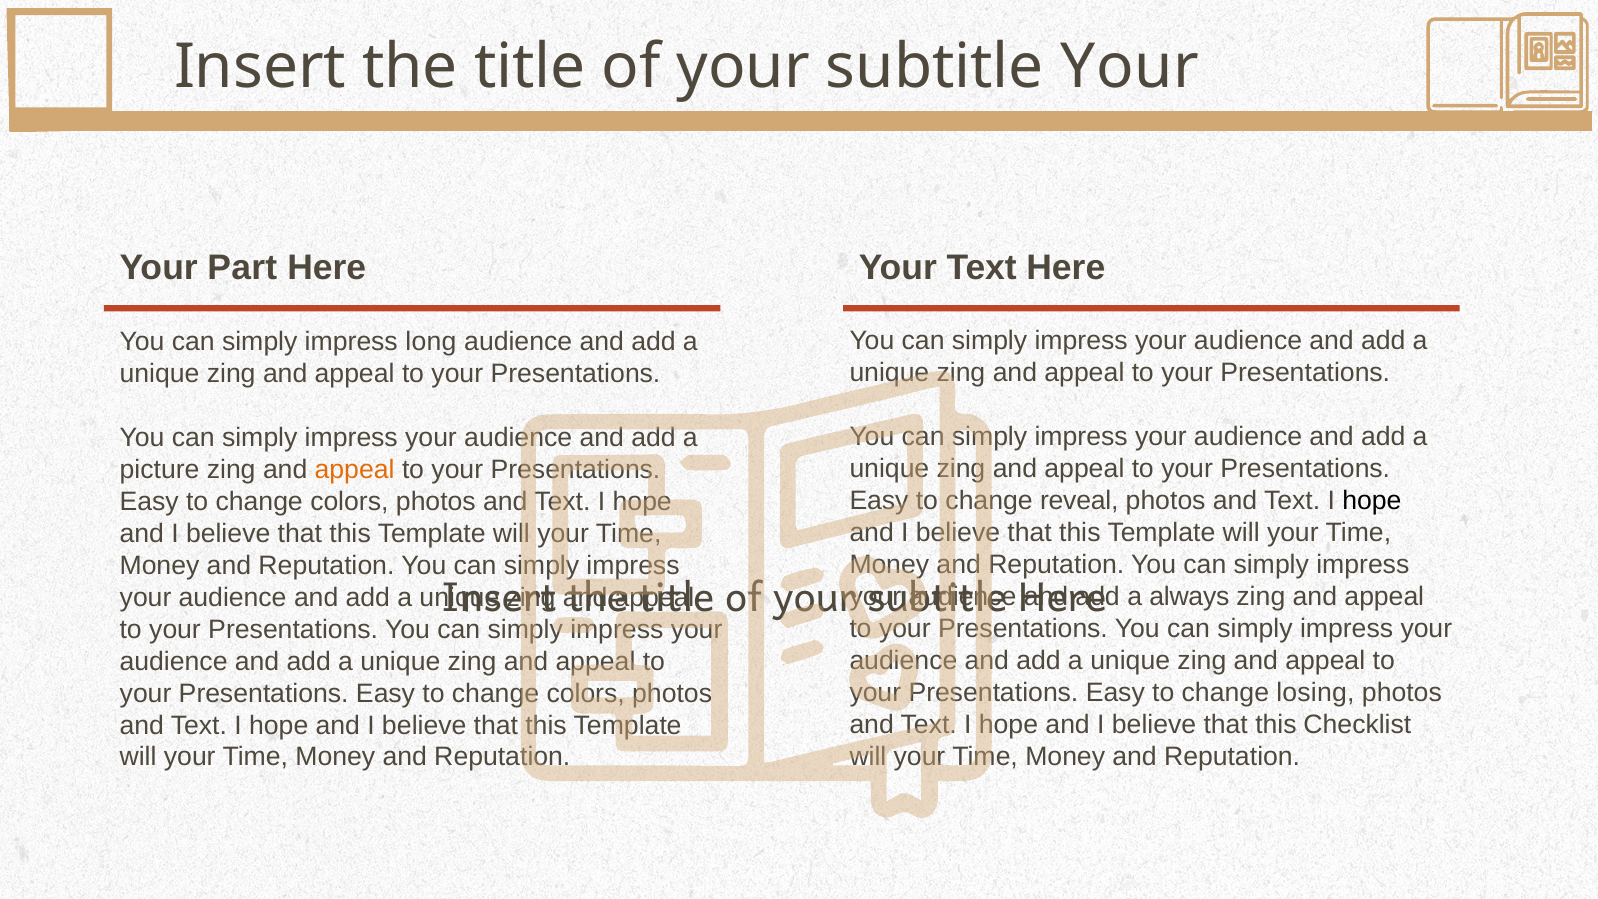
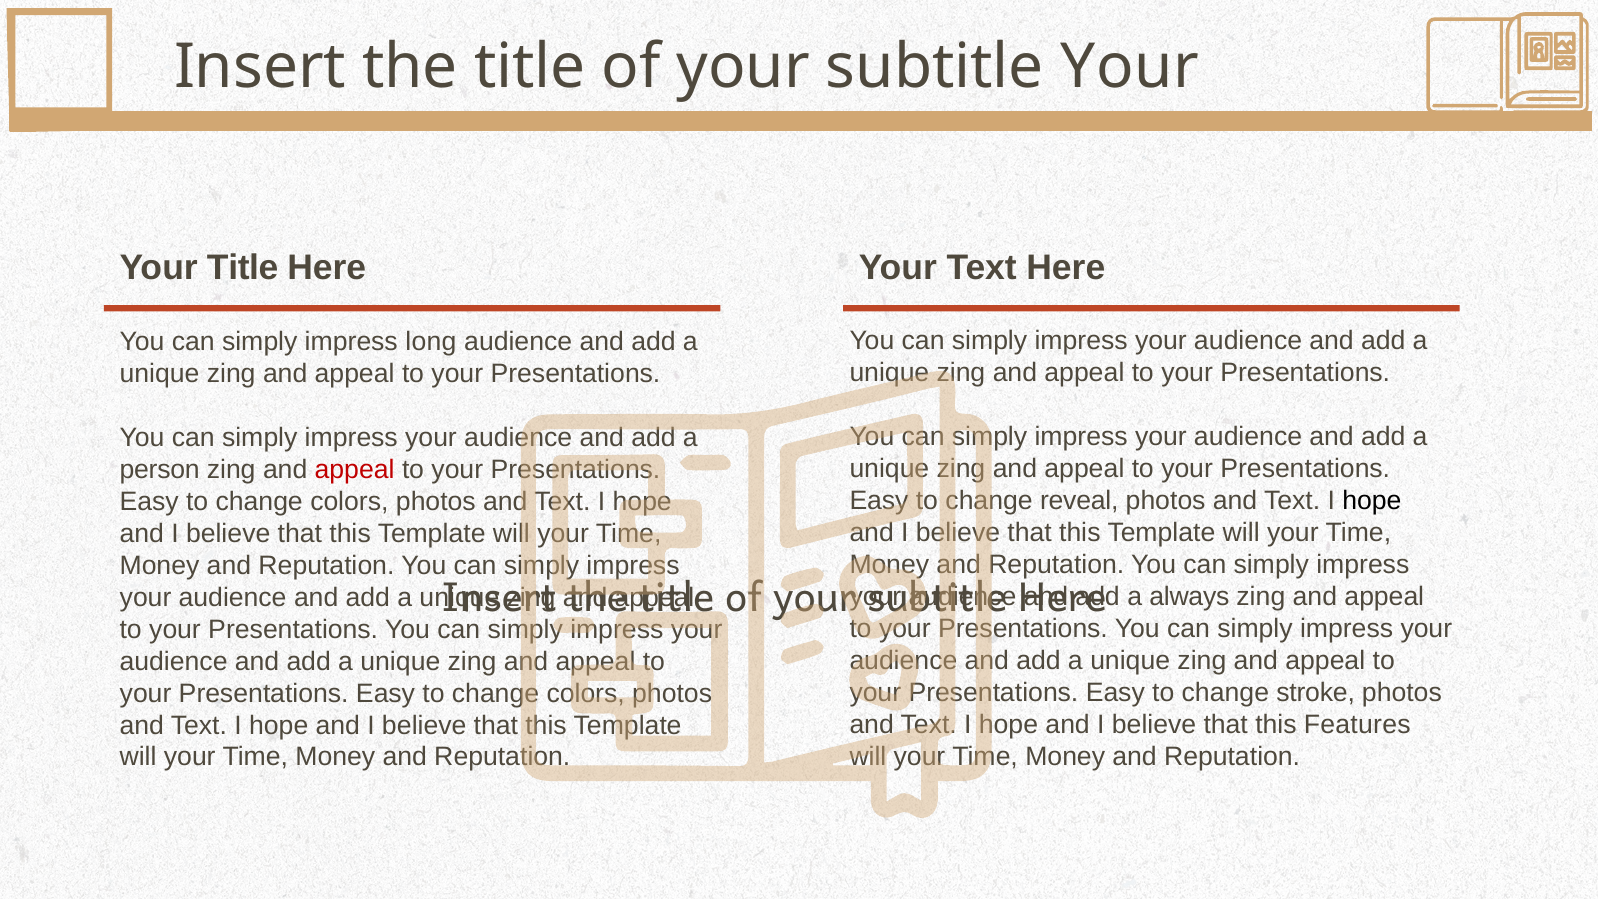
Your Part: Part -> Title
picture: picture -> person
appeal at (355, 469) colour: orange -> red
losing: losing -> stroke
Checklist: Checklist -> Features
